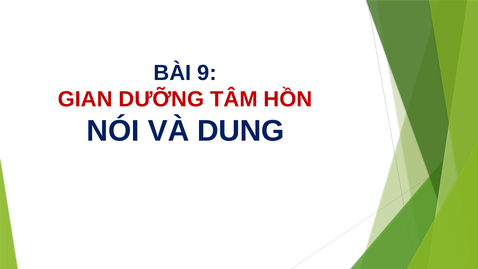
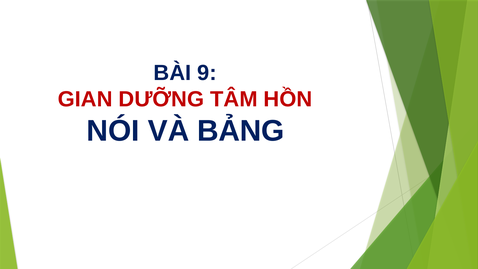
DUNG: DUNG -> BẢNG
